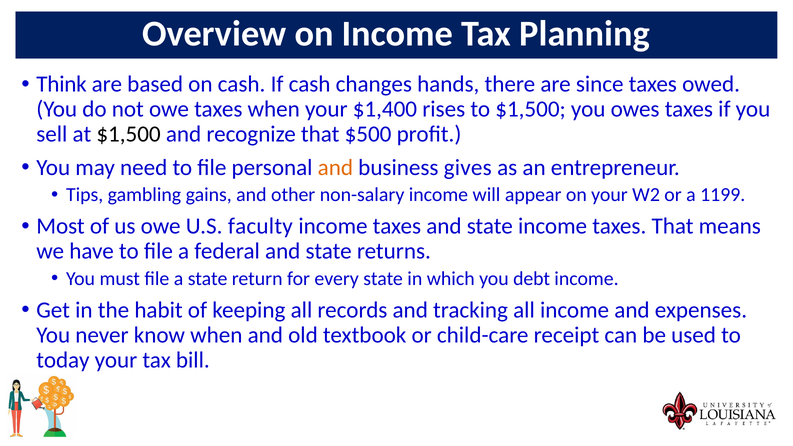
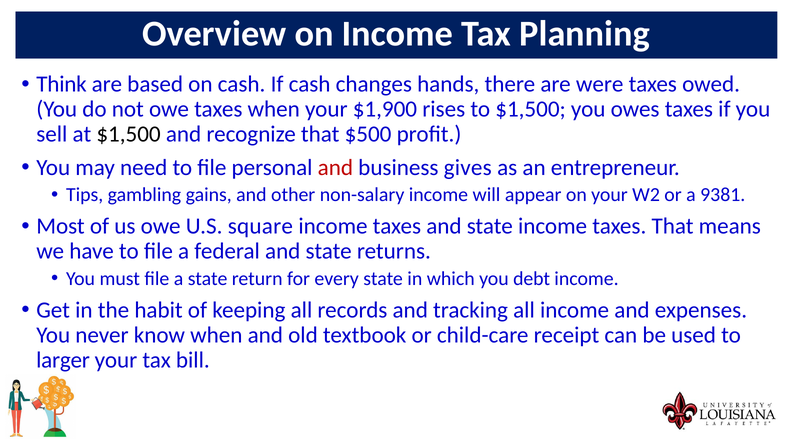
since: since -> were
$1,400: $1,400 -> $1,900
and at (335, 168) colour: orange -> red
1199: 1199 -> 9381
faculty: faculty -> square
today: today -> larger
